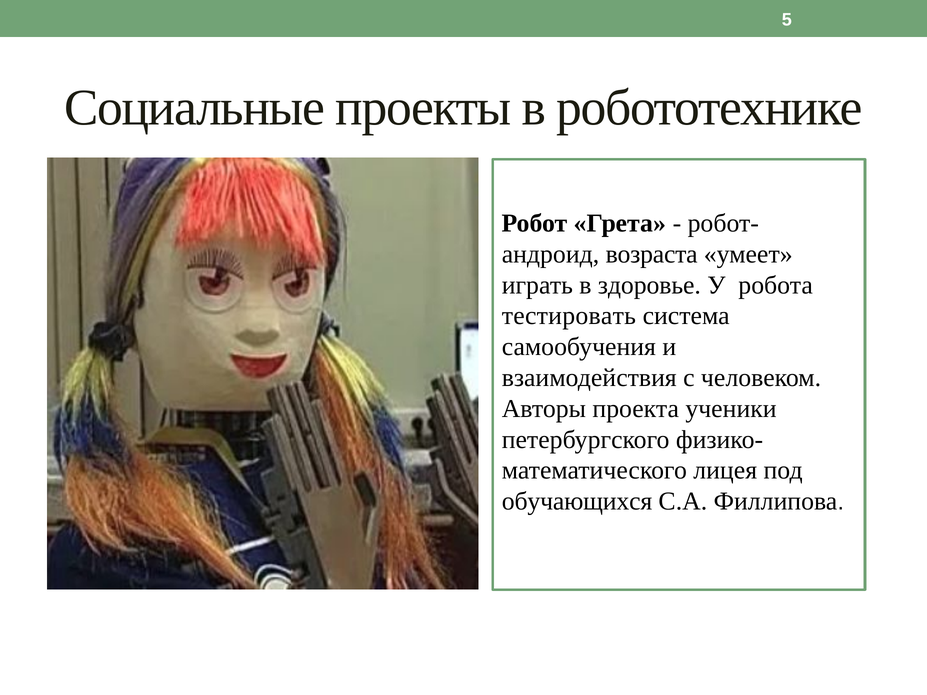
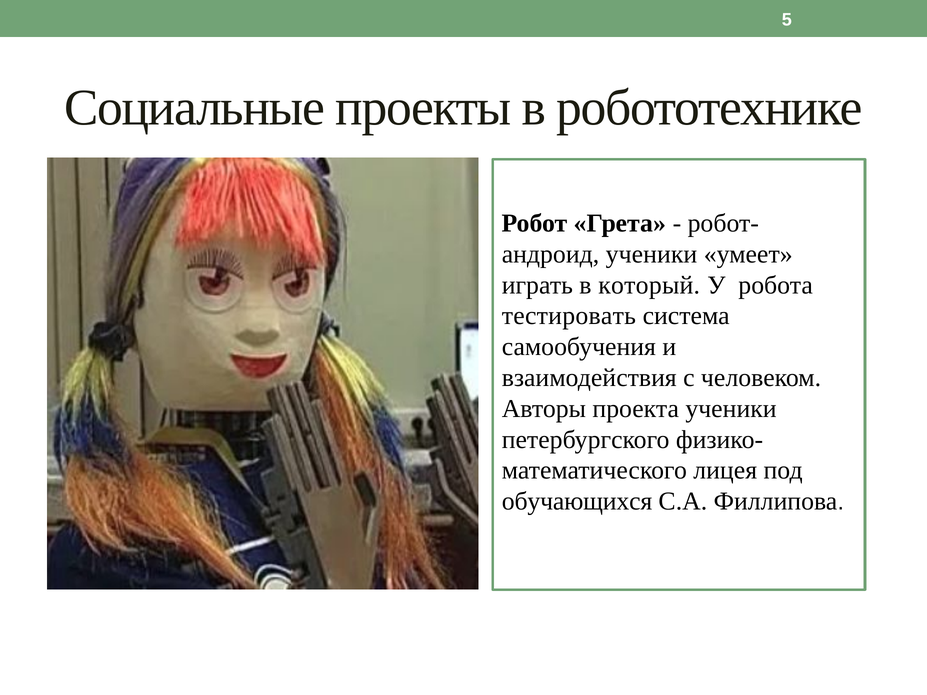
возраста at (652, 254): возраста -> ученики
здоровье: здоровье -> который
